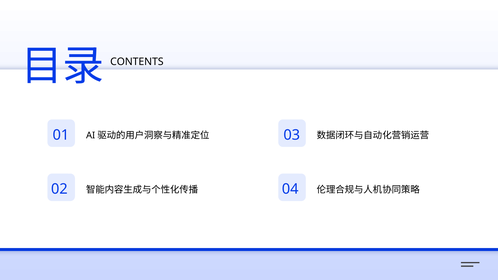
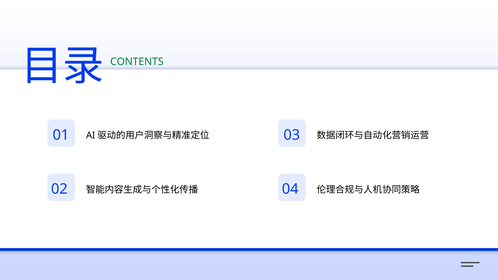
CONTENTS colour: black -> green
